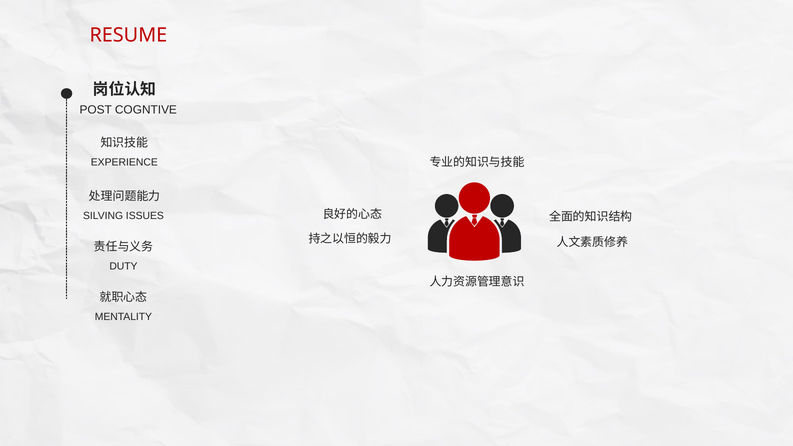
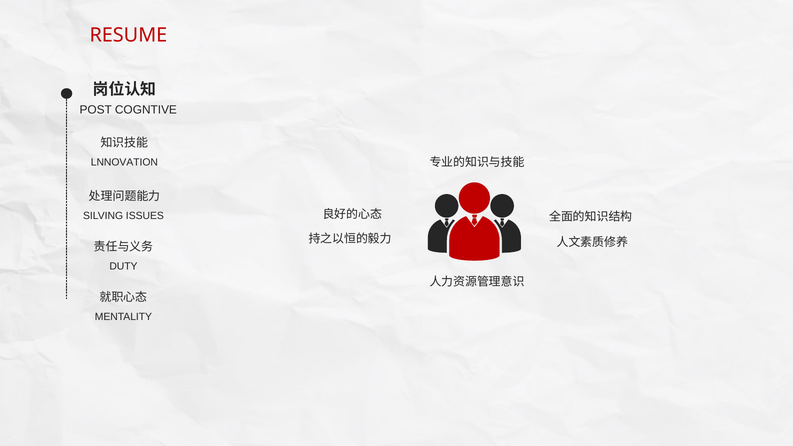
EXPERIENCE: EXPERIENCE -> LNNOVATION
